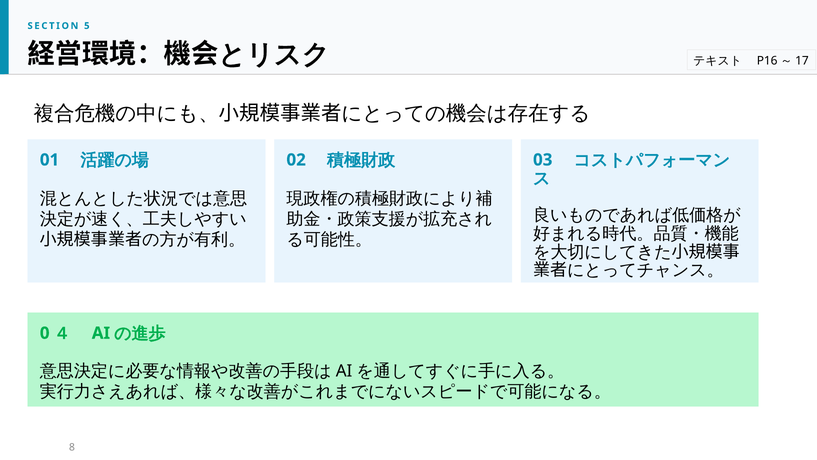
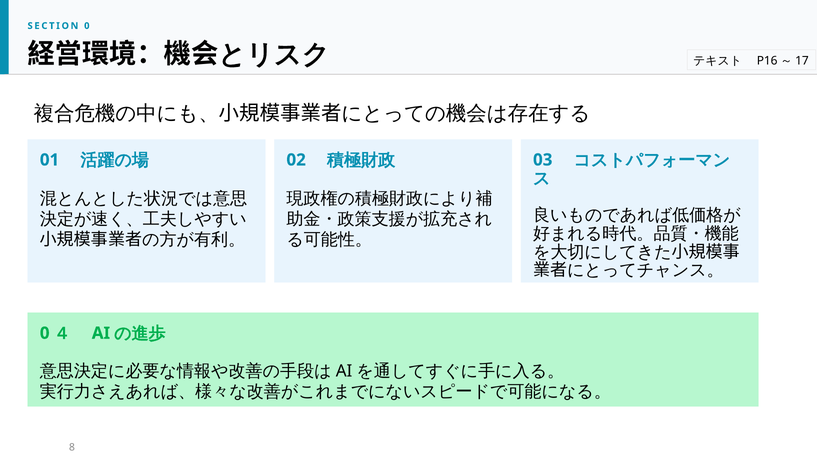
SECTION 5: 5 -> 0
